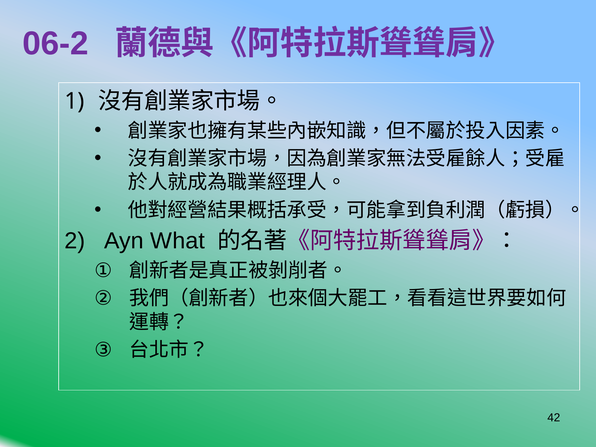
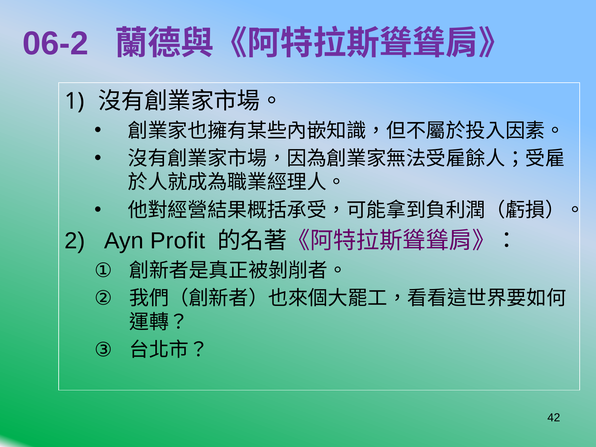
What: What -> Profit
